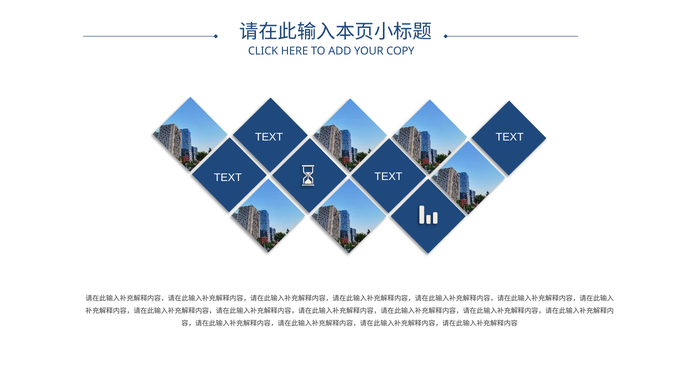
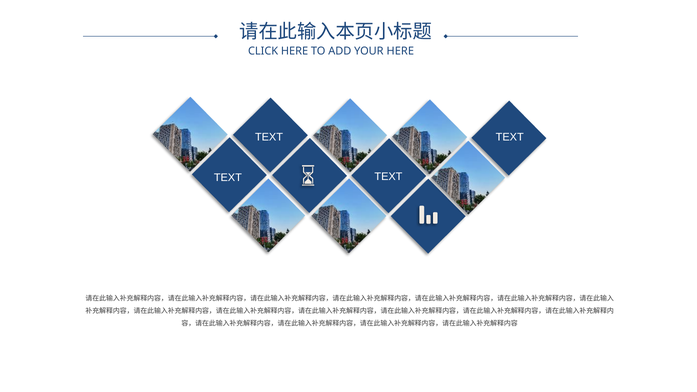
YOUR COPY: COPY -> HERE
